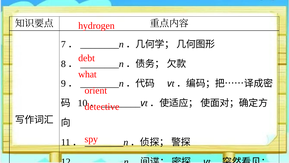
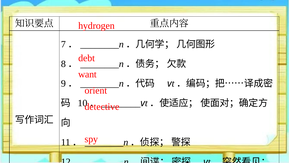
what: what -> want
